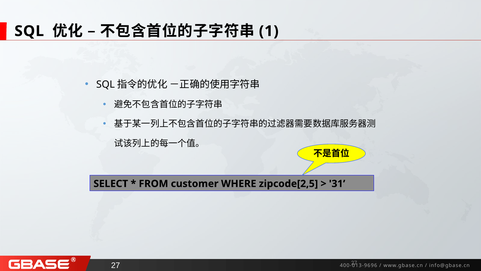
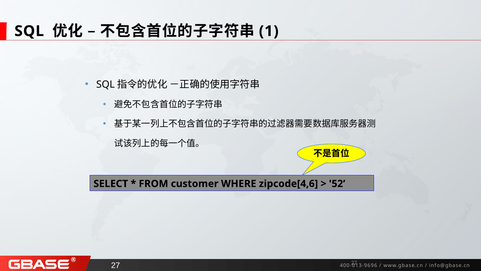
zipcode[2,5: zipcode[2,5 -> zipcode[4,6
31: 31 -> 52
